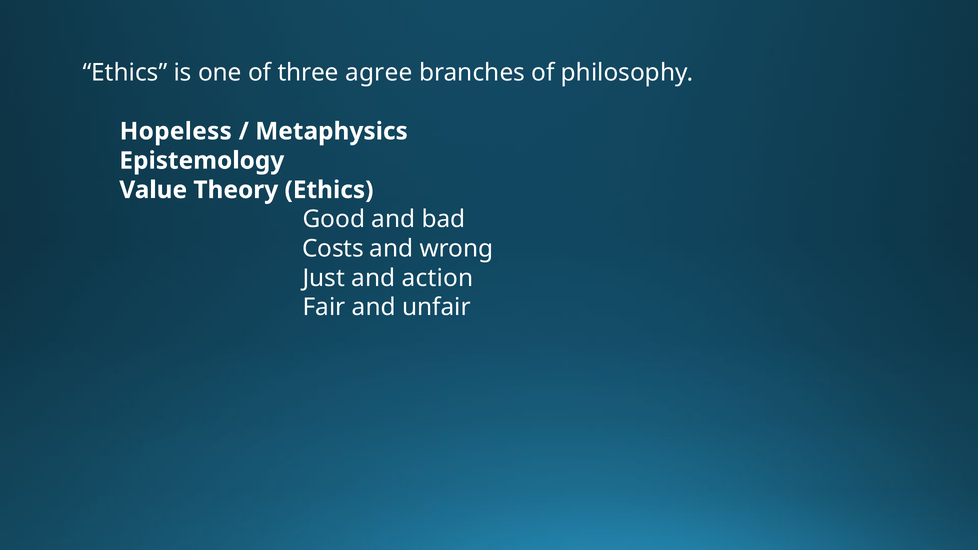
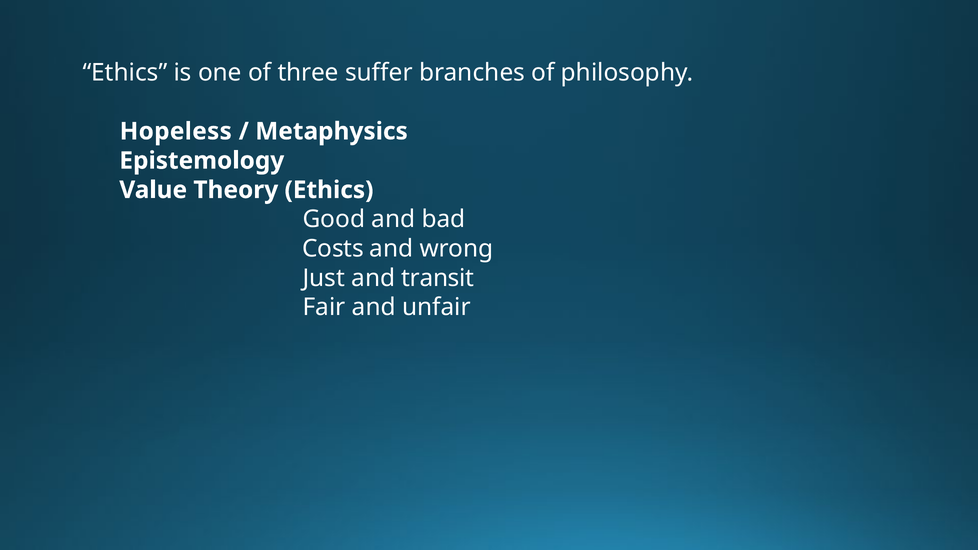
agree: agree -> suffer
action: action -> transit
